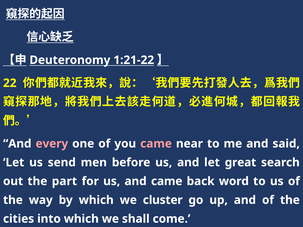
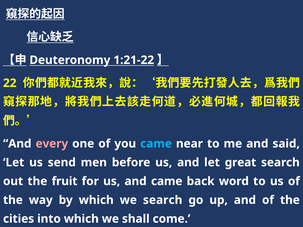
came at (156, 144) colour: pink -> light blue
part: part -> fruit
we cluster: cluster -> search
